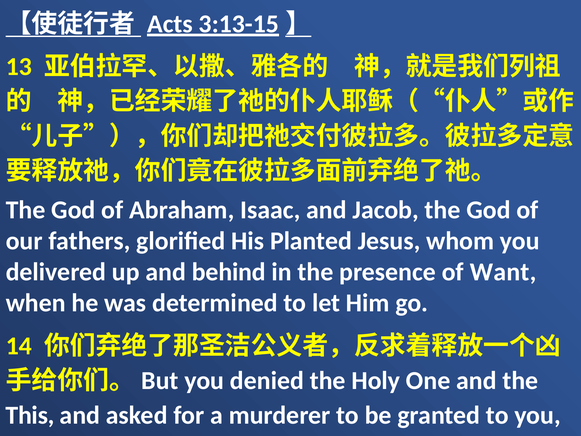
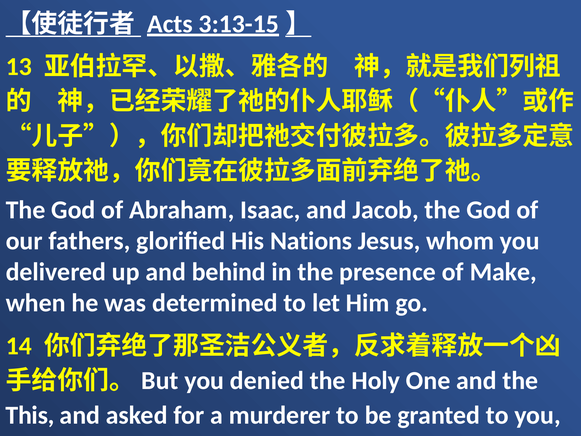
Planted: Planted -> Nations
Want: Want -> Make
